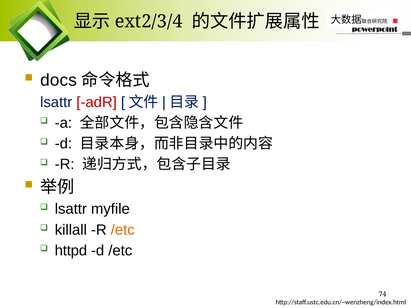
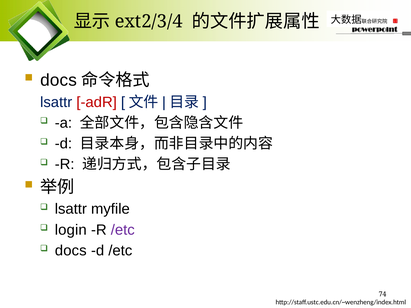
killall: killall -> login
/etc at (123, 230) colour: orange -> purple
httpd at (71, 251): httpd -> docs
